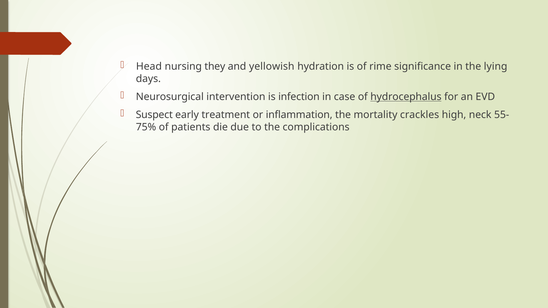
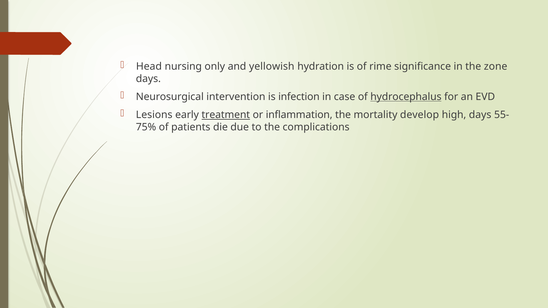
they: they -> only
lying: lying -> zone
Suspect: Suspect -> Lesions
treatment underline: none -> present
crackles: crackles -> develop
high neck: neck -> days
